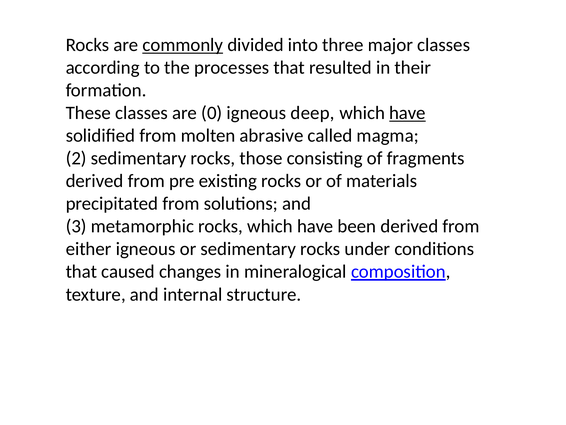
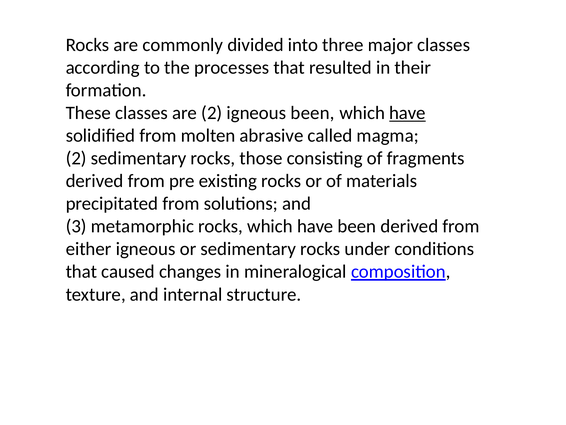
commonly underline: present -> none
are 0: 0 -> 2
igneous deep: deep -> been
